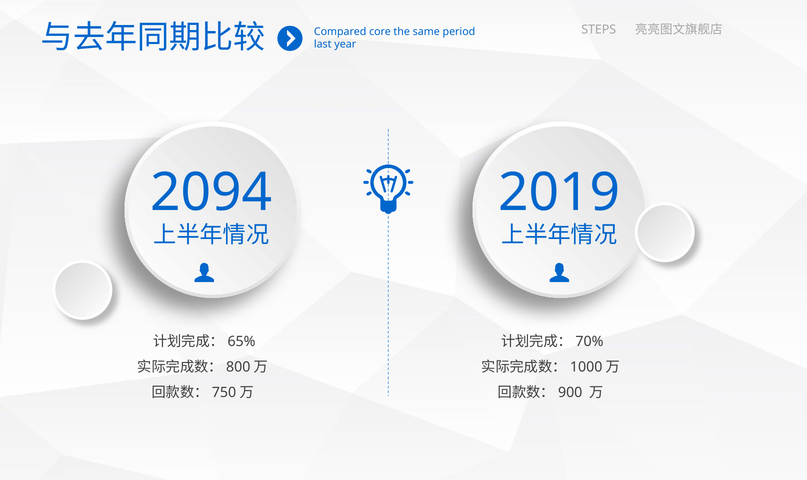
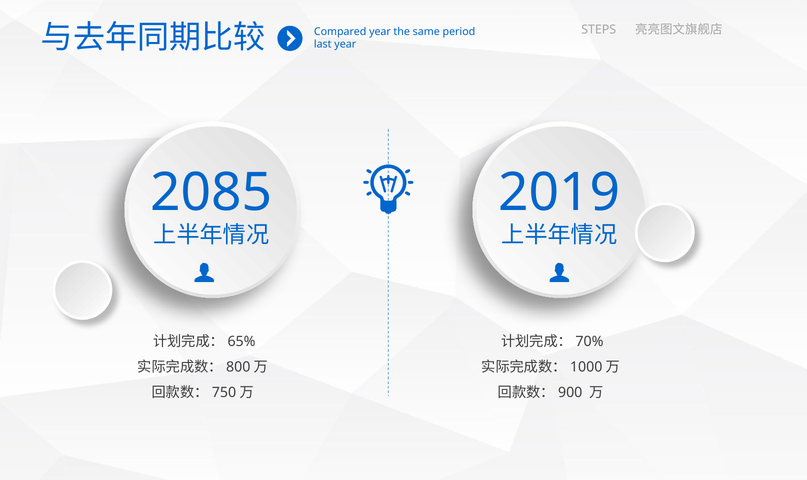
Compared core: core -> year
2094: 2094 -> 2085
